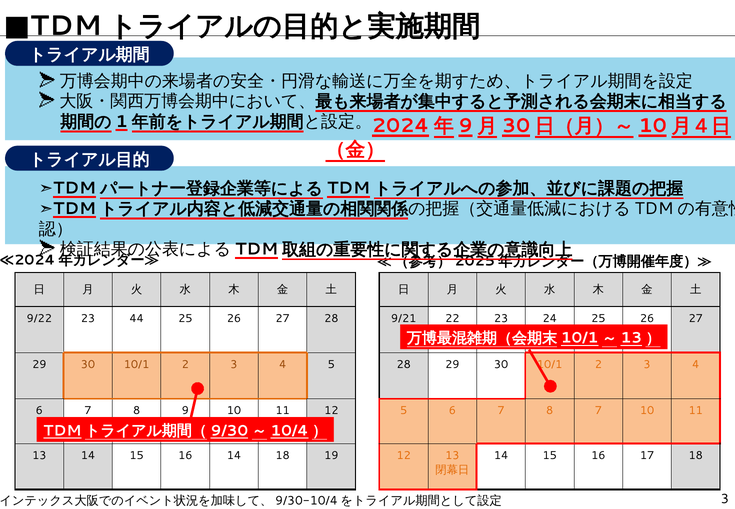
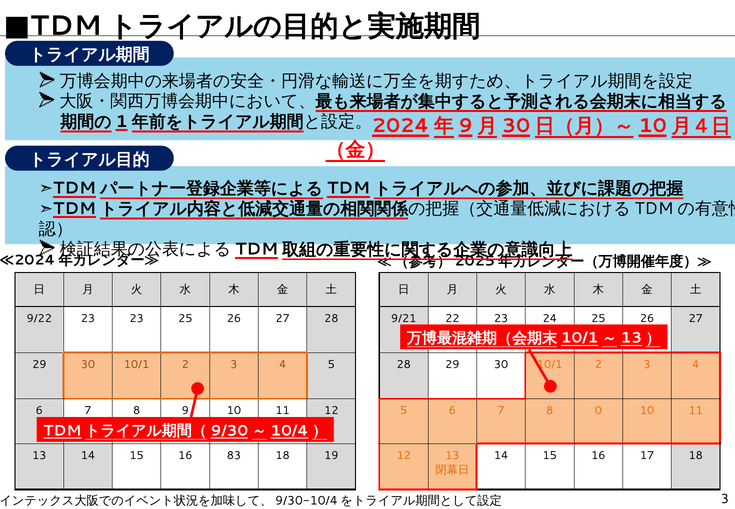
23 44: 44 -> 23
8 7: 7 -> 0
16 14: 14 -> 83
